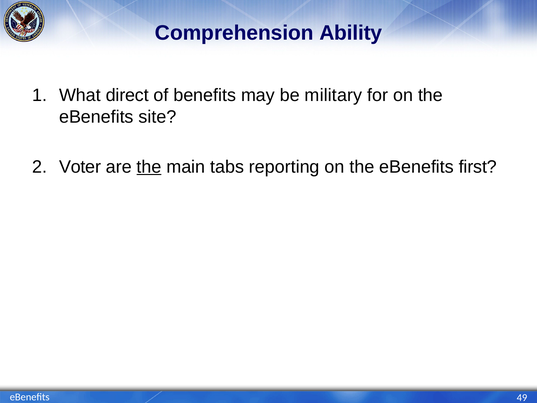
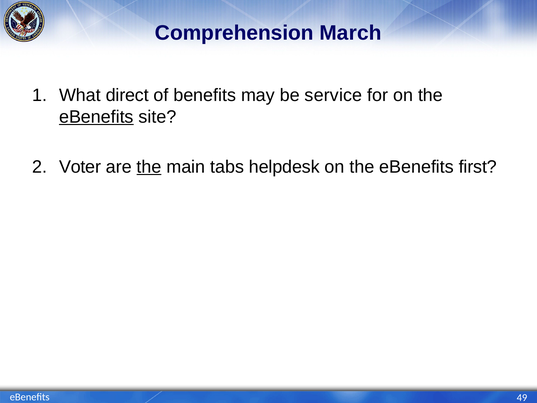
Ability: Ability -> March
military: military -> service
eBenefits at (96, 117) underline: none -> present
reporting: reporting -> helpdesk
